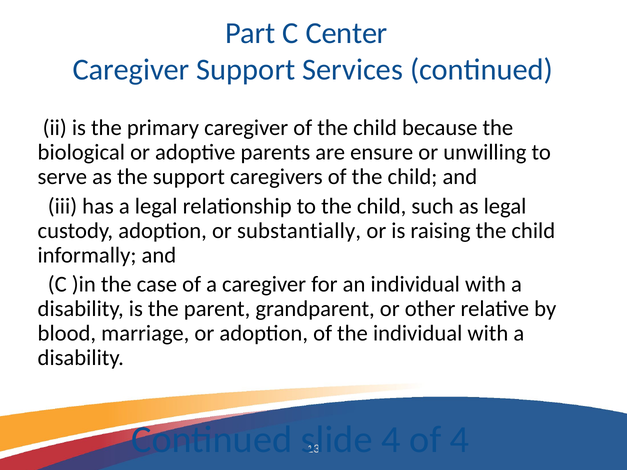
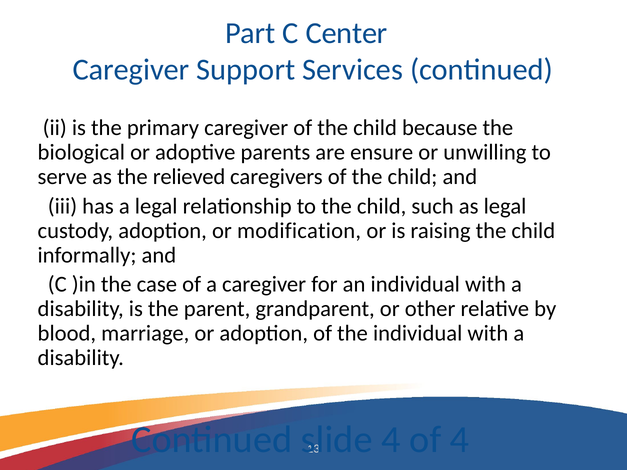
the support: support -> relieved
substantially: substantially -> modification
